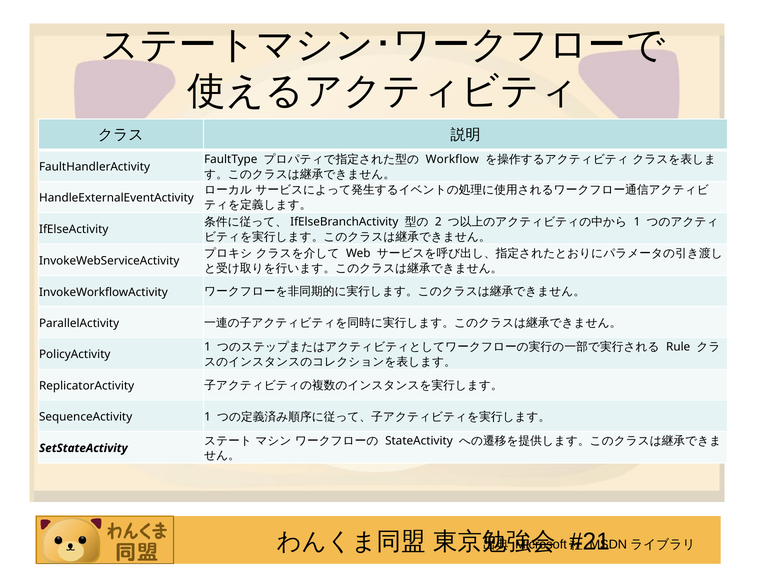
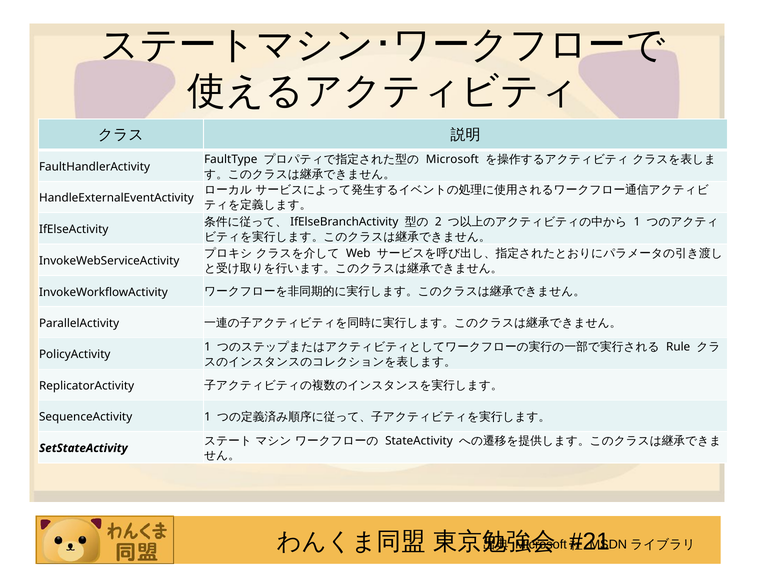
Workflow: Workflow -> Microsoft
